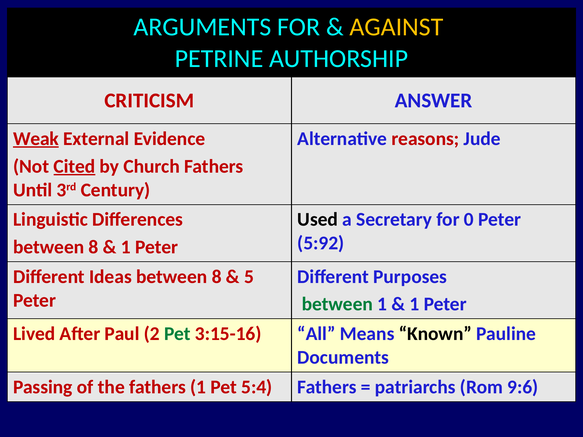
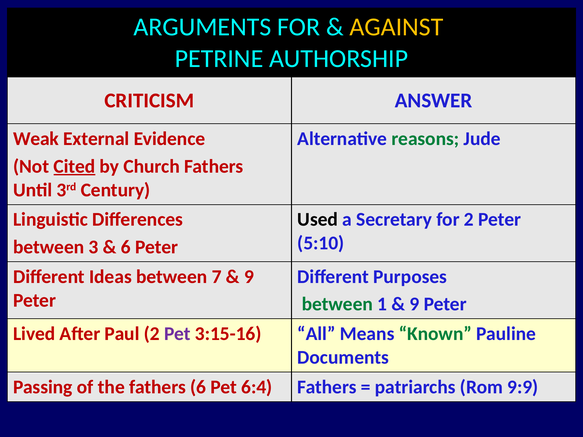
Weak underline: present -> none
reasons colour: red -> green
for 0: 0 -> 2
5:92: 5:92 -> 5:10
8 at (94, 247): 8 -> 3
1 at (126, 247): 1 -> 6
Ideas between 8: 8 -> 7
5 at (249, 277): 5 -> 9
1 at (414, 304): 1 -> 9
Pet at (177, 334) colour: green -> purple
Known colour: black -> green
fathers 1: 1 -> 6
5:4: 5:4 -> 6:4
9:6: 9:6 -> 9:9
